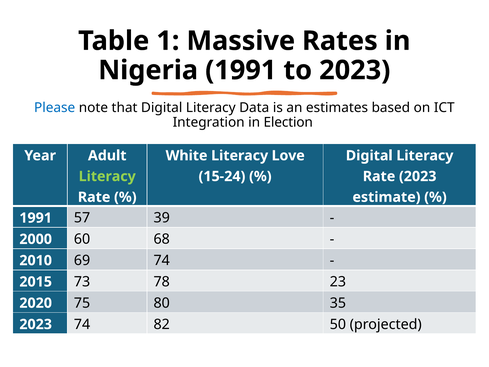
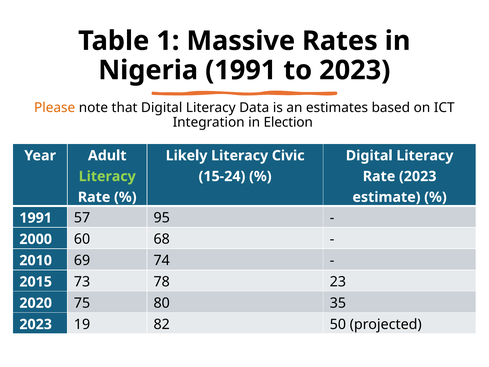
Please colour: blue -> orange
White: White -> Likely
Love: Love -> Civic
39: 39 -> 95
2023 74: 74 -> 19
